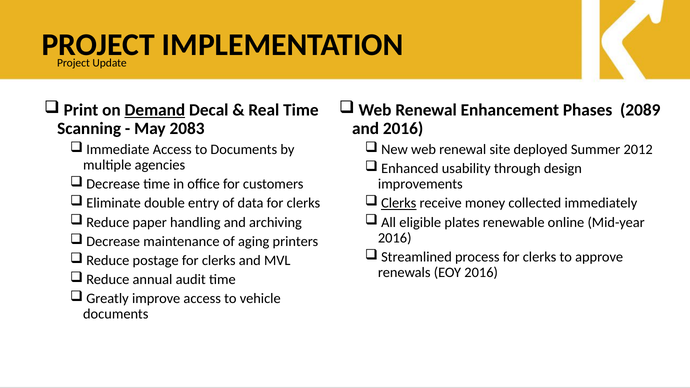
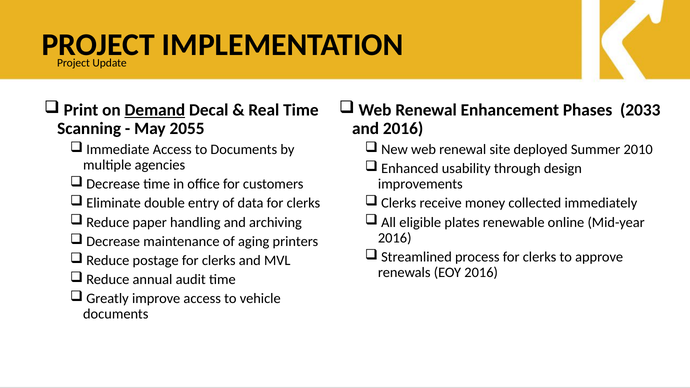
2089: 2089 -> 2033
2083: 2083 -> 2055
2012: 2012 -> 2010
Clerks at (399, 203) underline: present -> none
